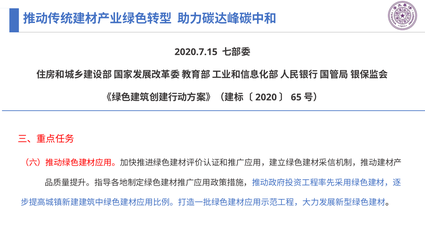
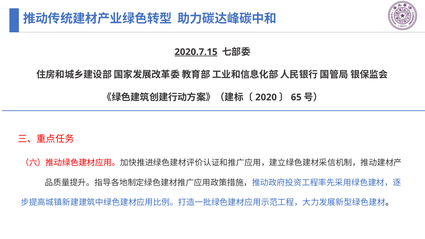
2020.7.15 underline: none -> present
